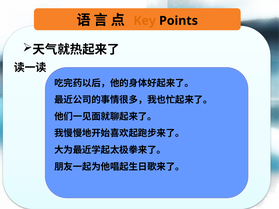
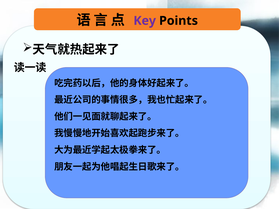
Key colour: orange -> purple
